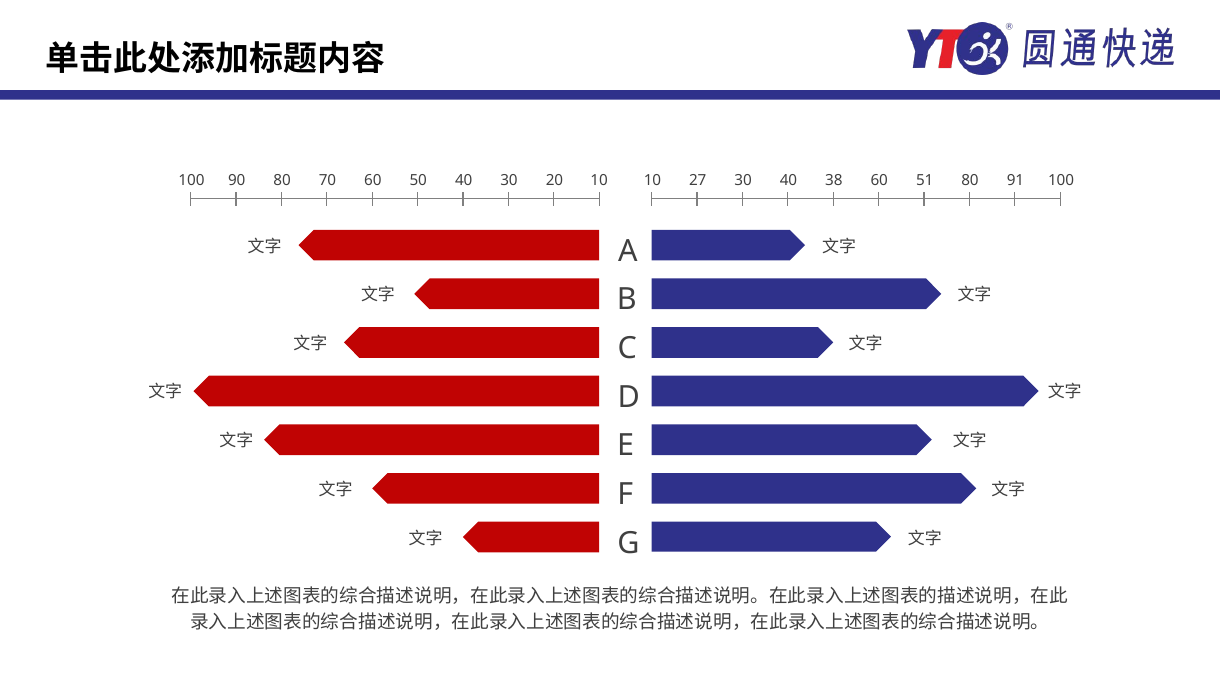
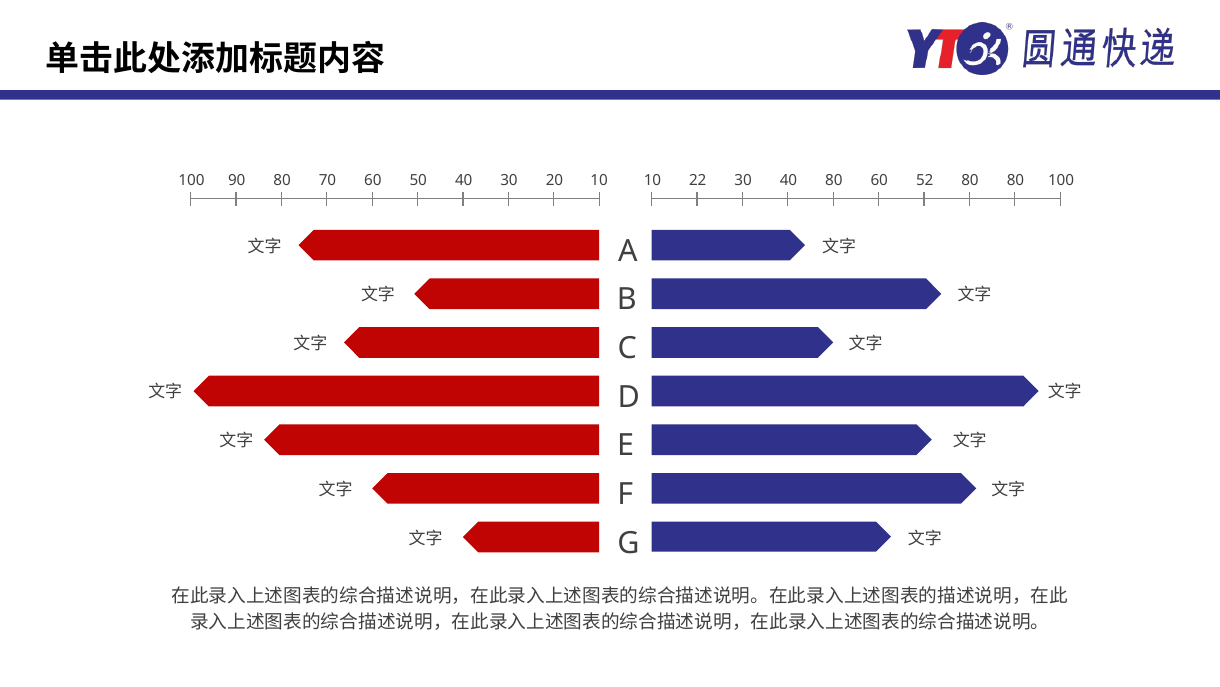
27: 27 -> 22
40 38: 38 -> 80
51: 51 -> 52
80 91: 91 -> 80
